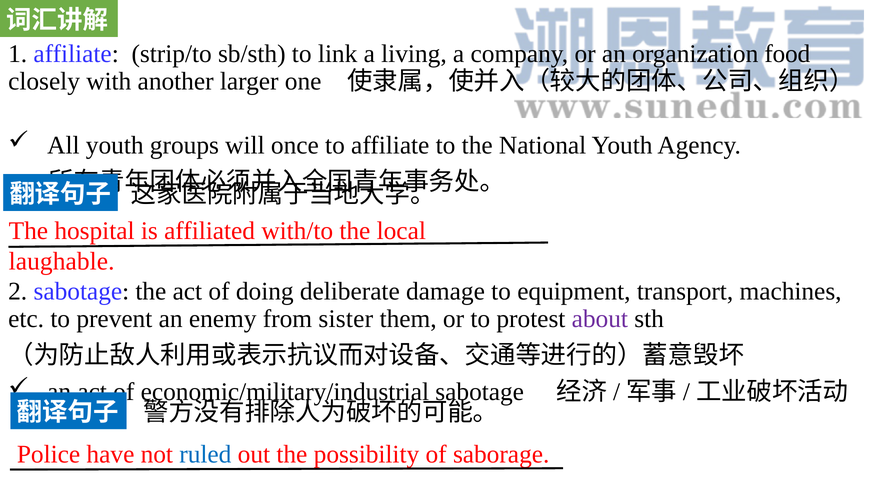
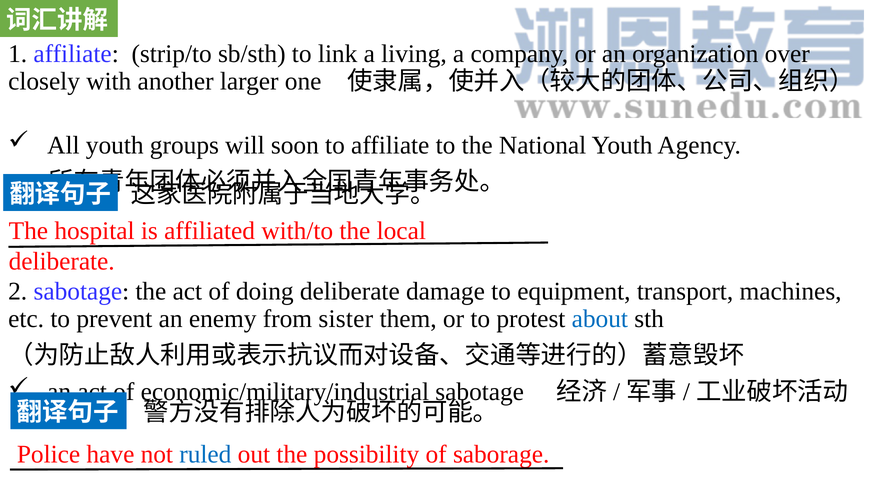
food: food -> over
once: once -> soon
laughable at (62, 261): laughable -> deliberate
about colour: purple -> blue
